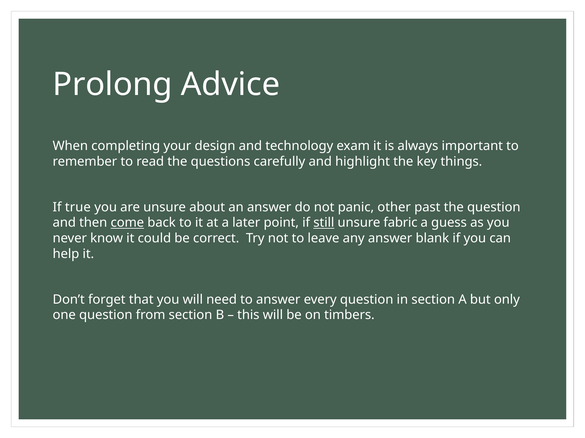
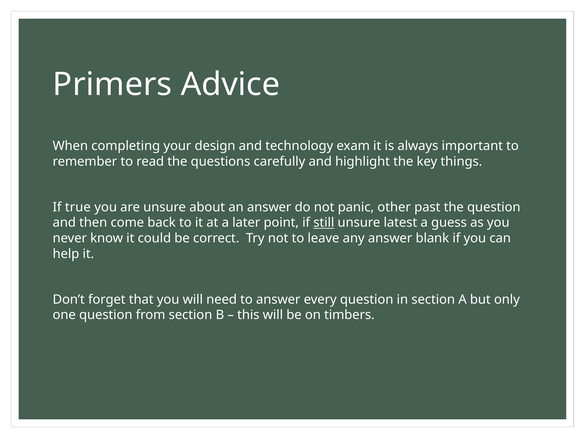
Prolong: Prolong -> Primers
come underline: present -> none
fabric: fabric -> latest
